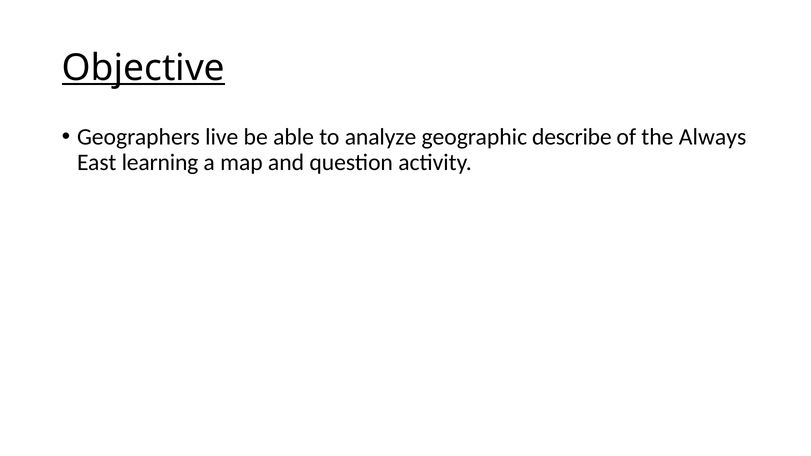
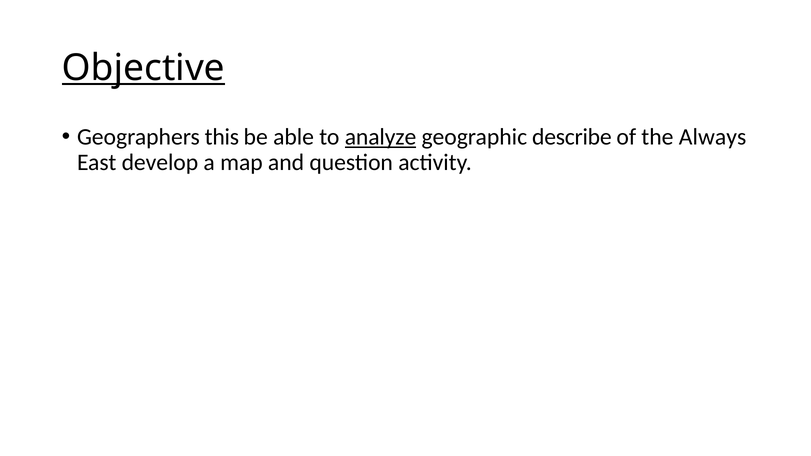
live: live -> this
analyze underline: none -> present
learning: learning -> develop
